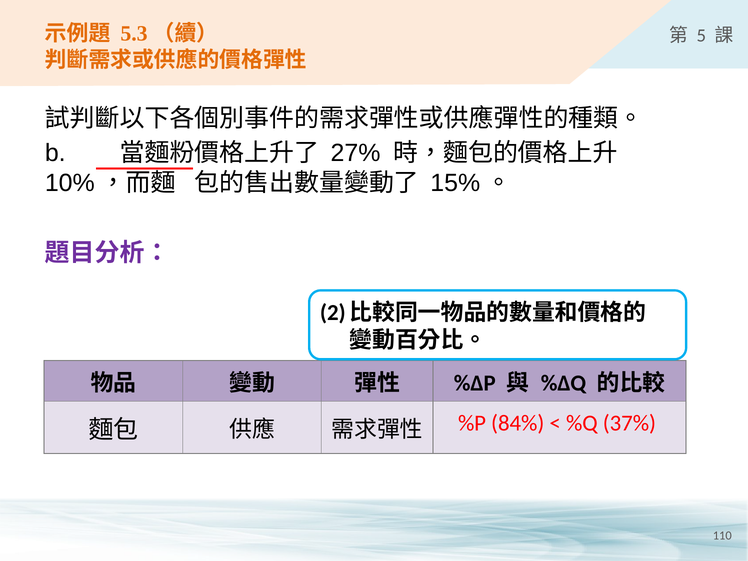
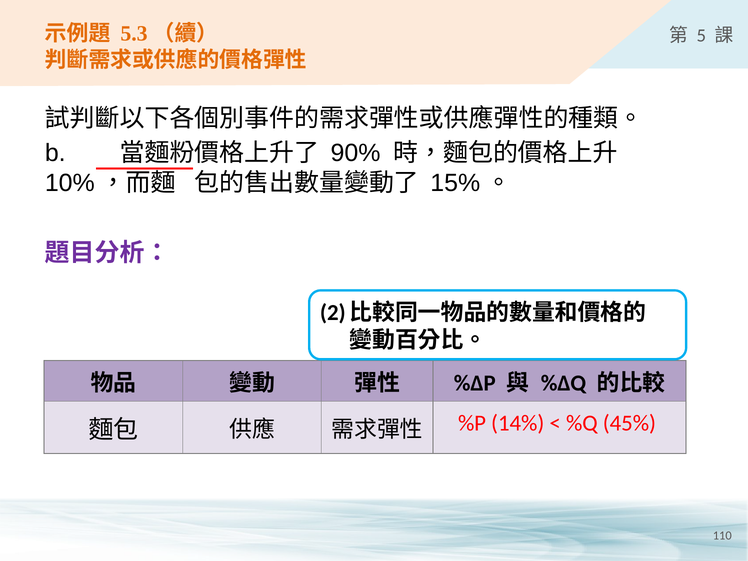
27%: 27% -> 90%
84%: 84% -> 14%
37%: 37% -> 45%
